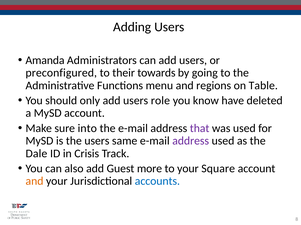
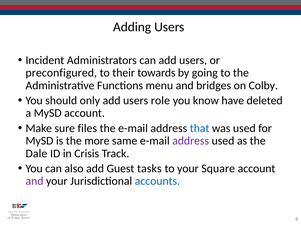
Amanda: Amanda -> Incident
regions: regions -> bridges
Table: Table -> Colby
into: into -> files
that colour: purple -> blue
the users: users -> more
more: more -> tasks
and at (34, 182) colour: orange -> purple
